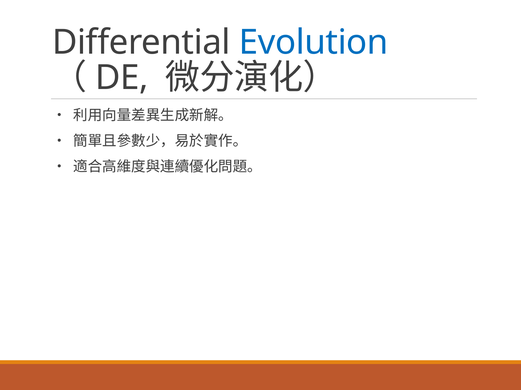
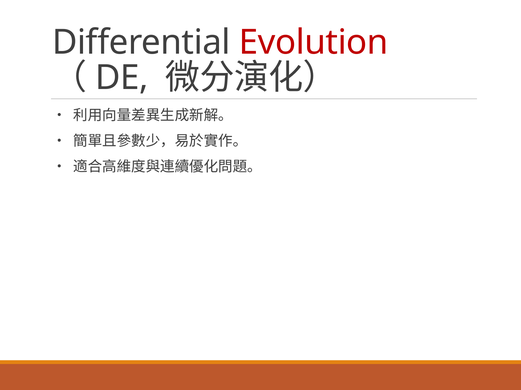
Evolution colour: blue -> red
